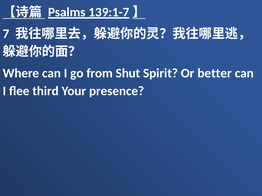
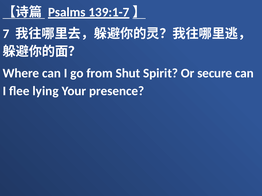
better: better -> secure
third: third -> lying
